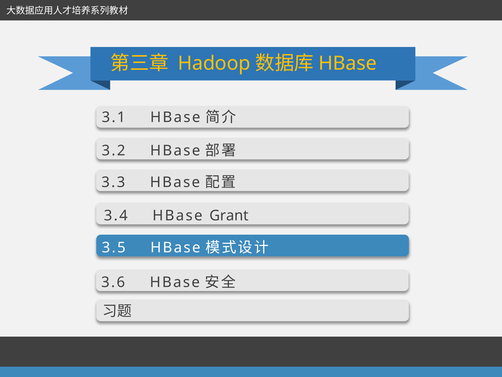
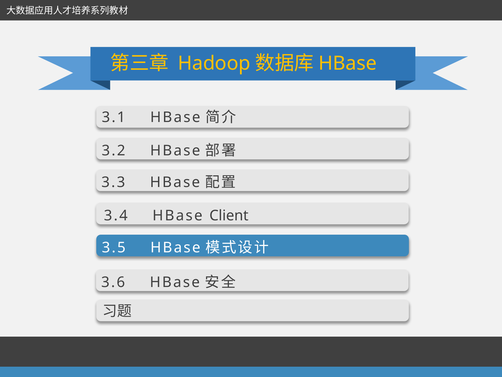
Grant: Grant -> Client
